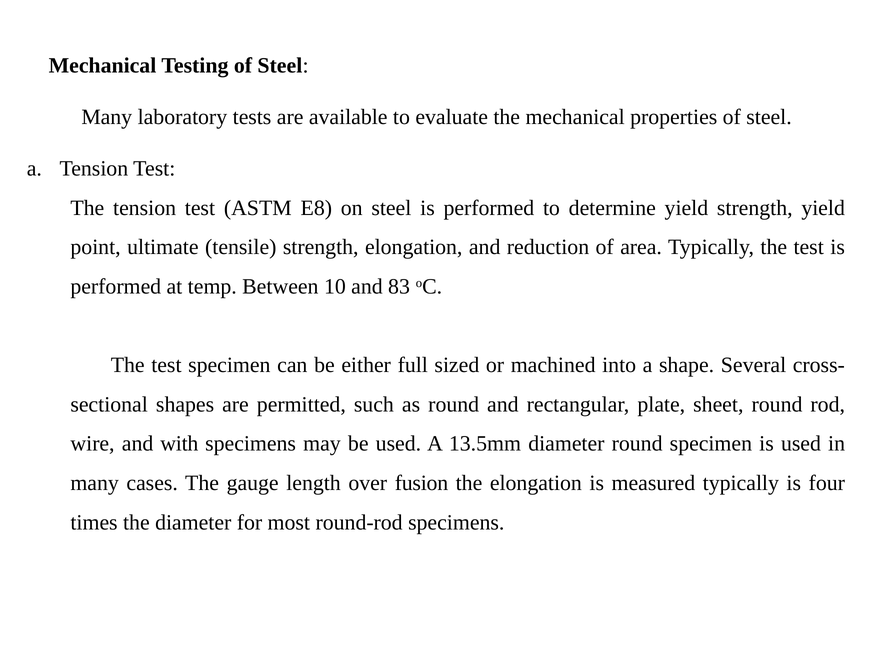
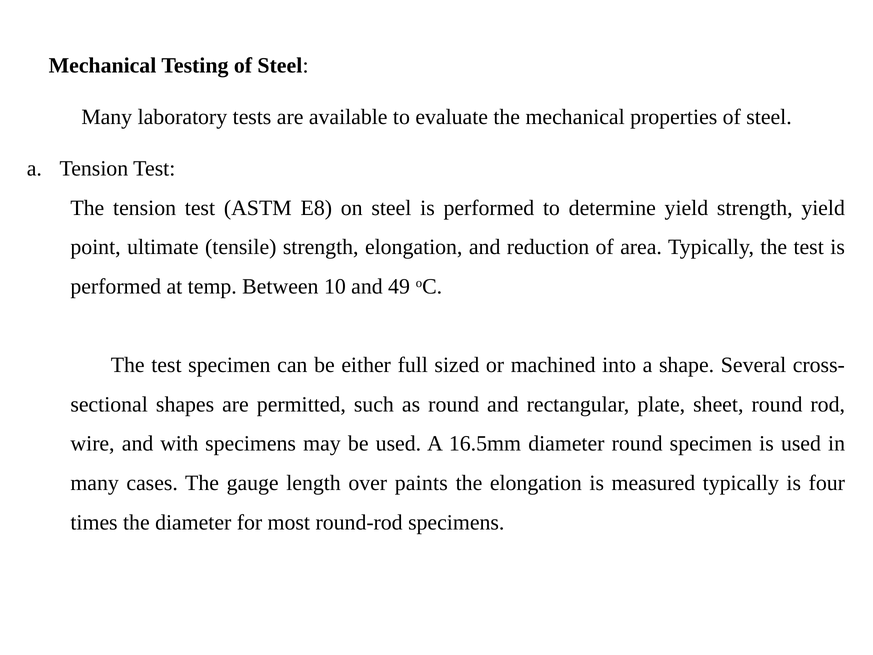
83: 83 -> 49
13.5mm: 13.5mm -> 16.5mm
fusion: fusion -> paints
